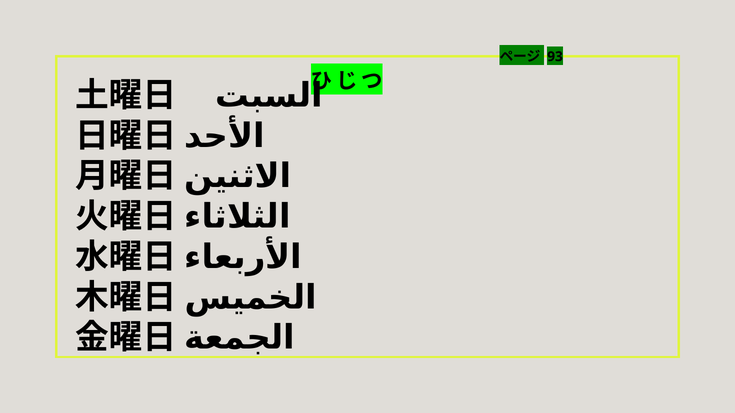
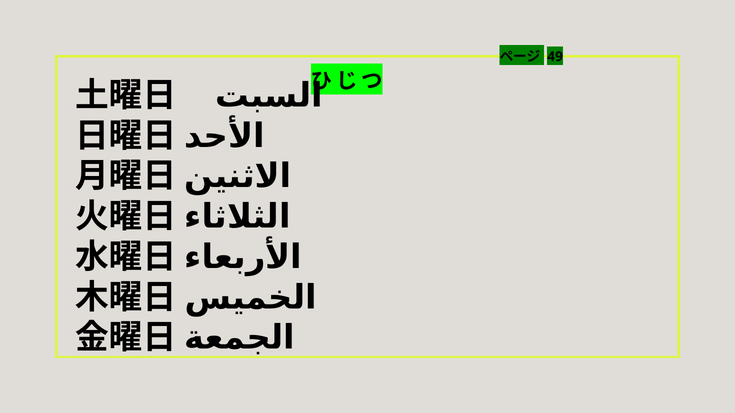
93: 93 -> 49
